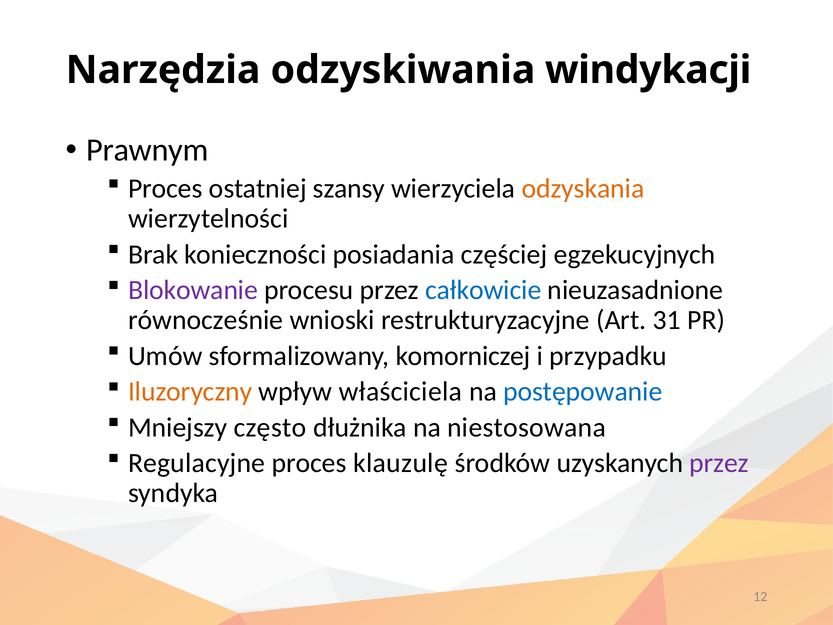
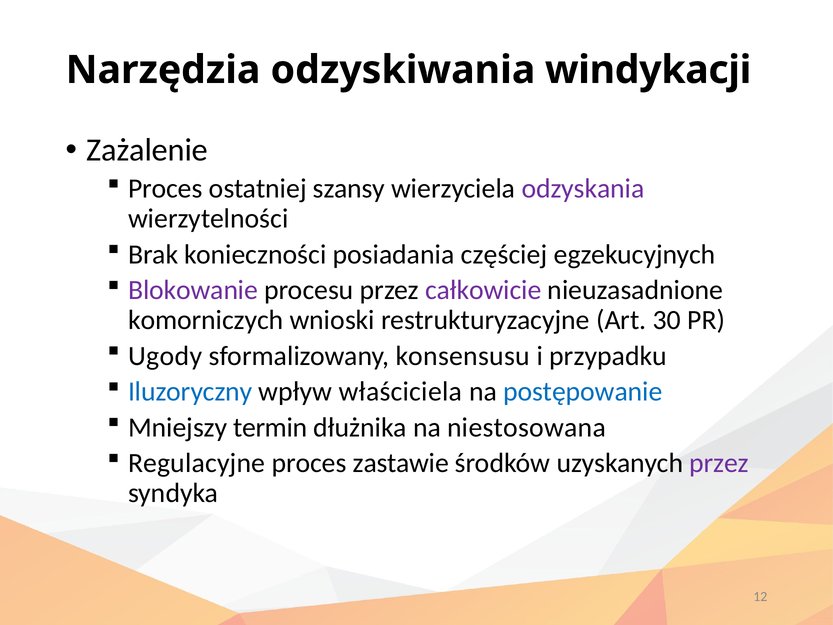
Prawnym: Prawnym -> Zażalenie
odzyskania colour: orange -> purple
całkowicie colour: blue -> purple
równocześnie: równocześnie -> komorniczych
31: 31 -> 30
Umów: Umów -> Ugody
komorniczej: komorniczej -> konsensusu
Iluzoryczny colour: orange -> blue
często: często -> termin
klauzulę: klauzulę -> zastawie
